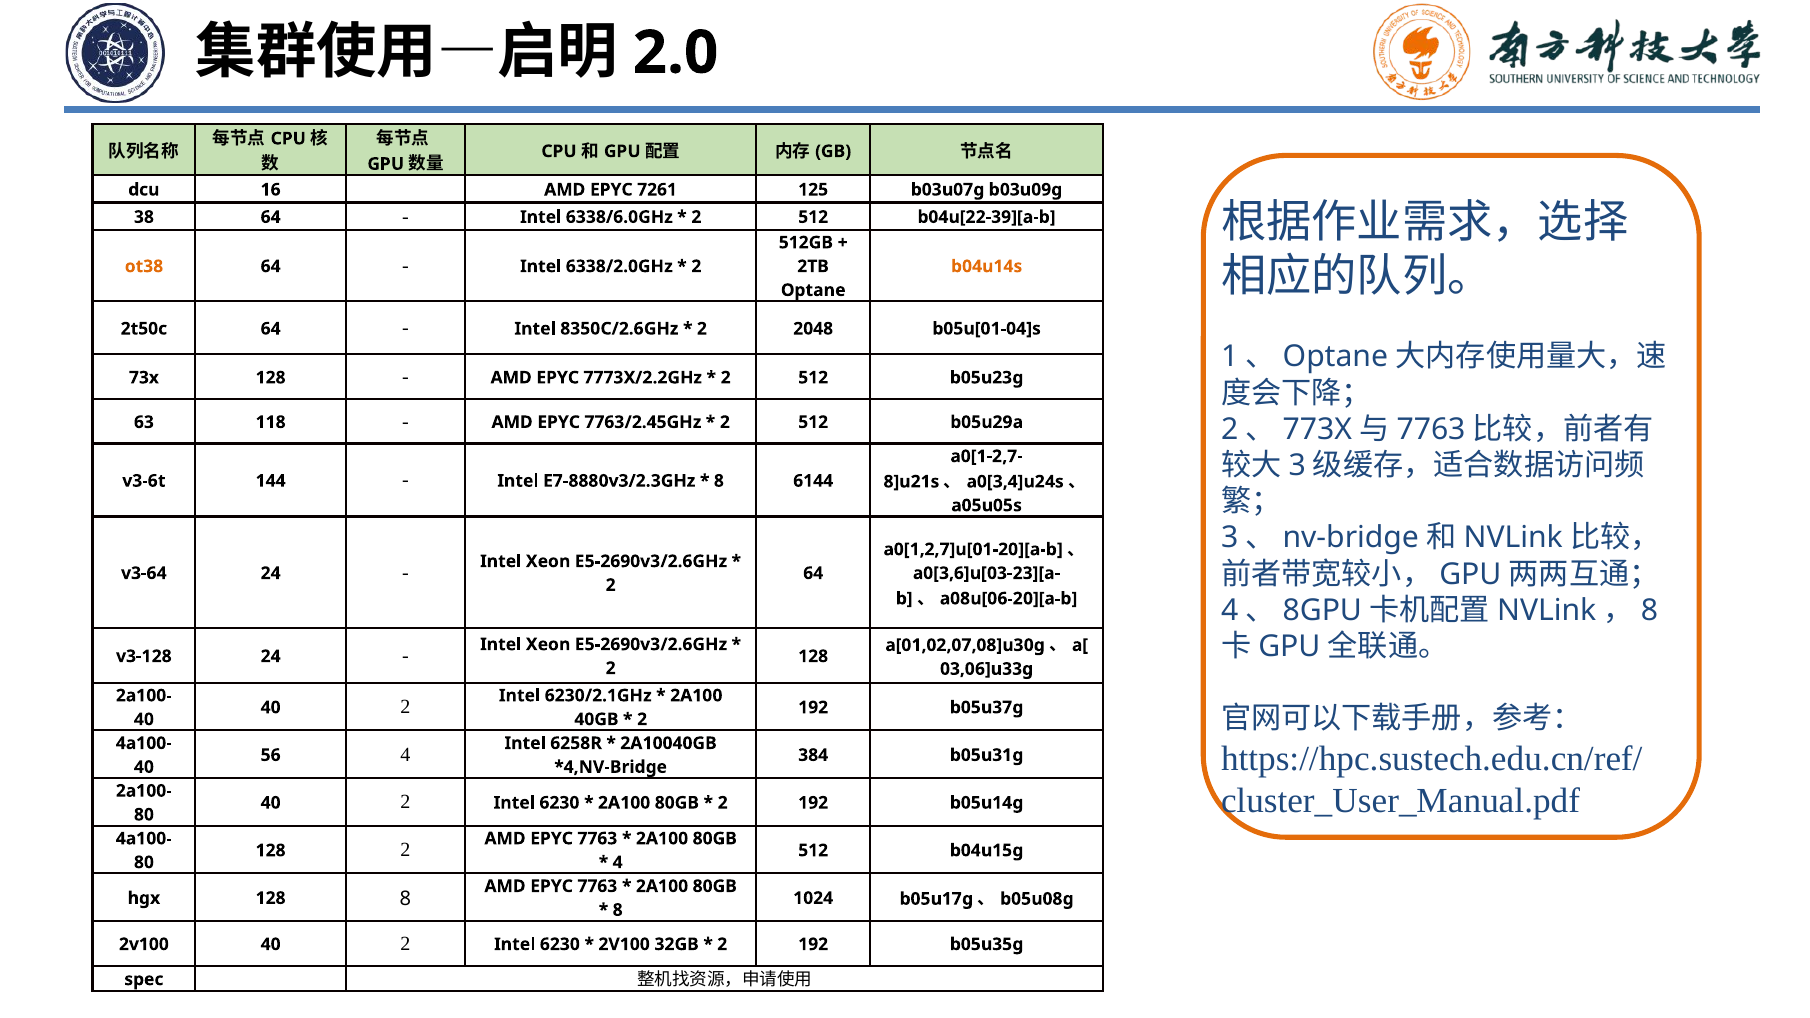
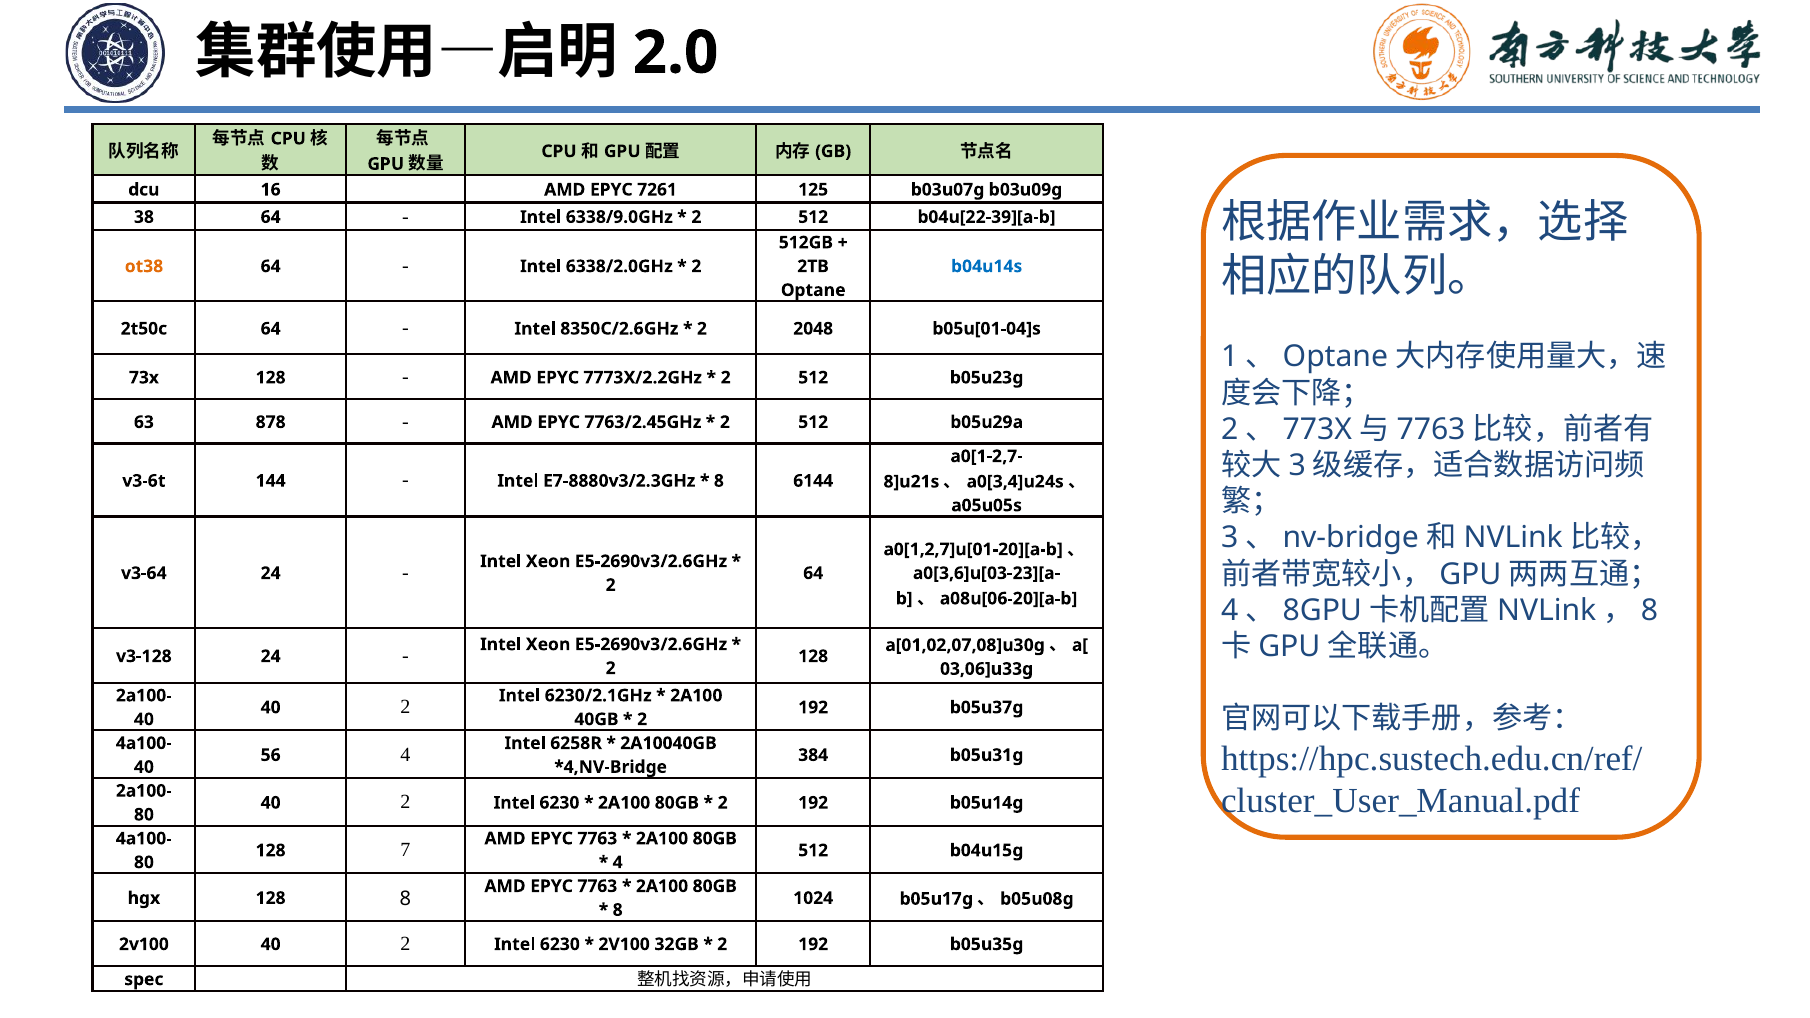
6338/6.0GHz: 6338/6.0GHz -> 6338/9.0GHz
b04u14s colour: orange -> blue
118: 118 -> 878
128 2: 2 -> 7
